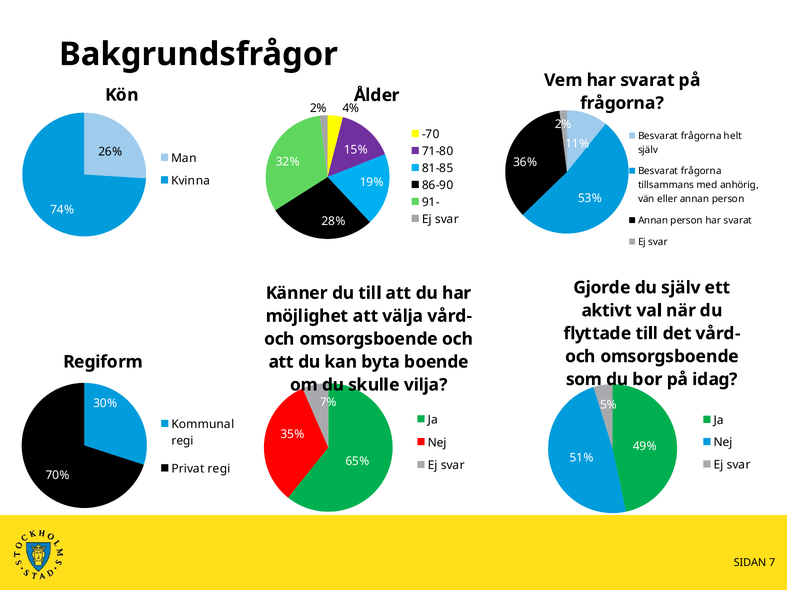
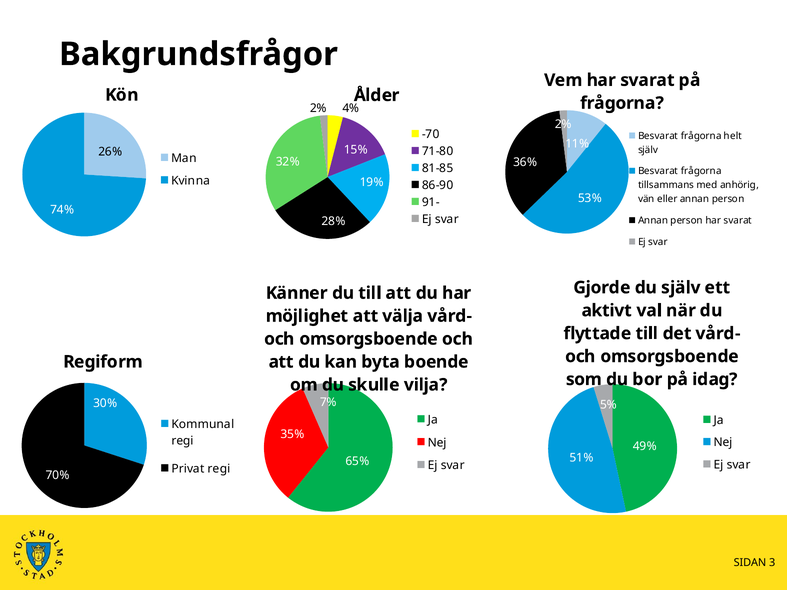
7: 7 -> 3
